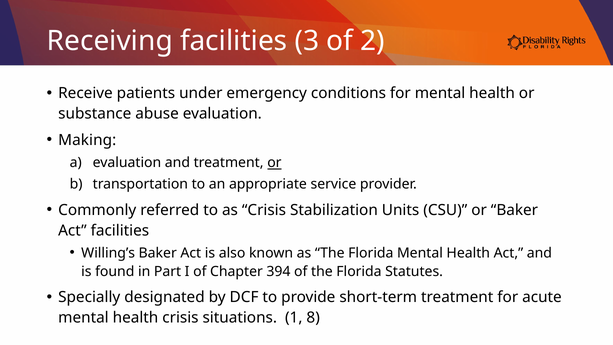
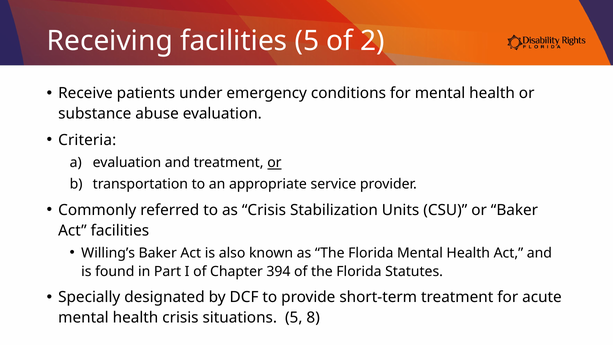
facilities 3: 3 -> 5
Making: Making -> Criteria
situations 1: 1 -> 5
